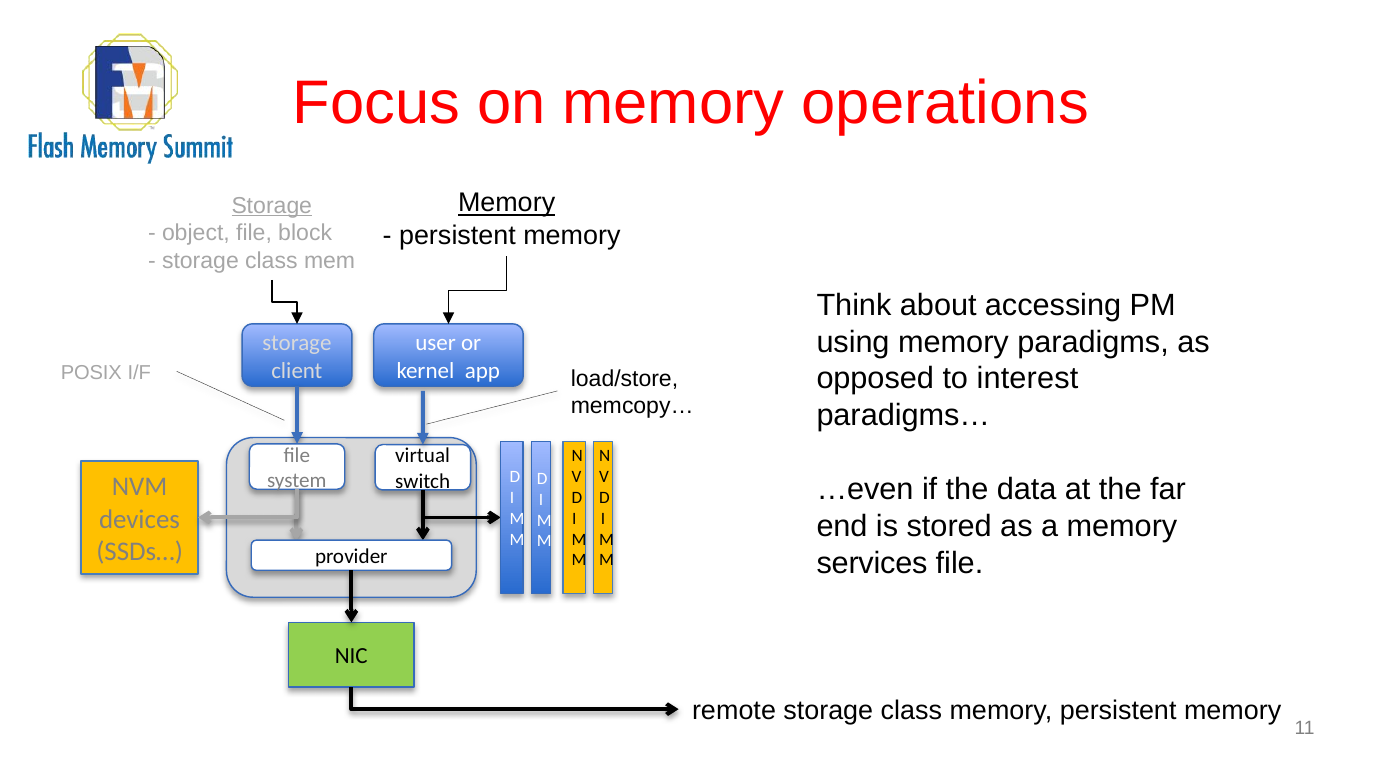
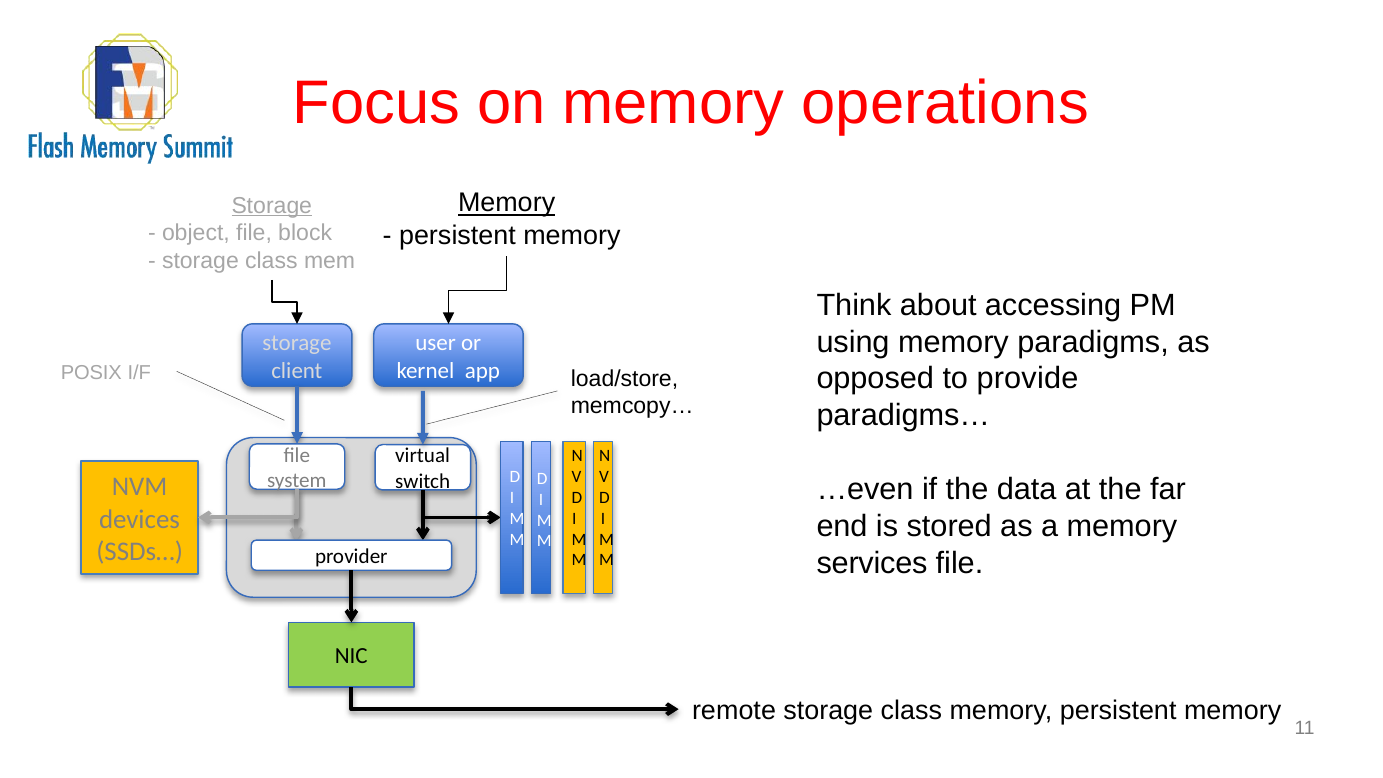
interest: interest -> provide
